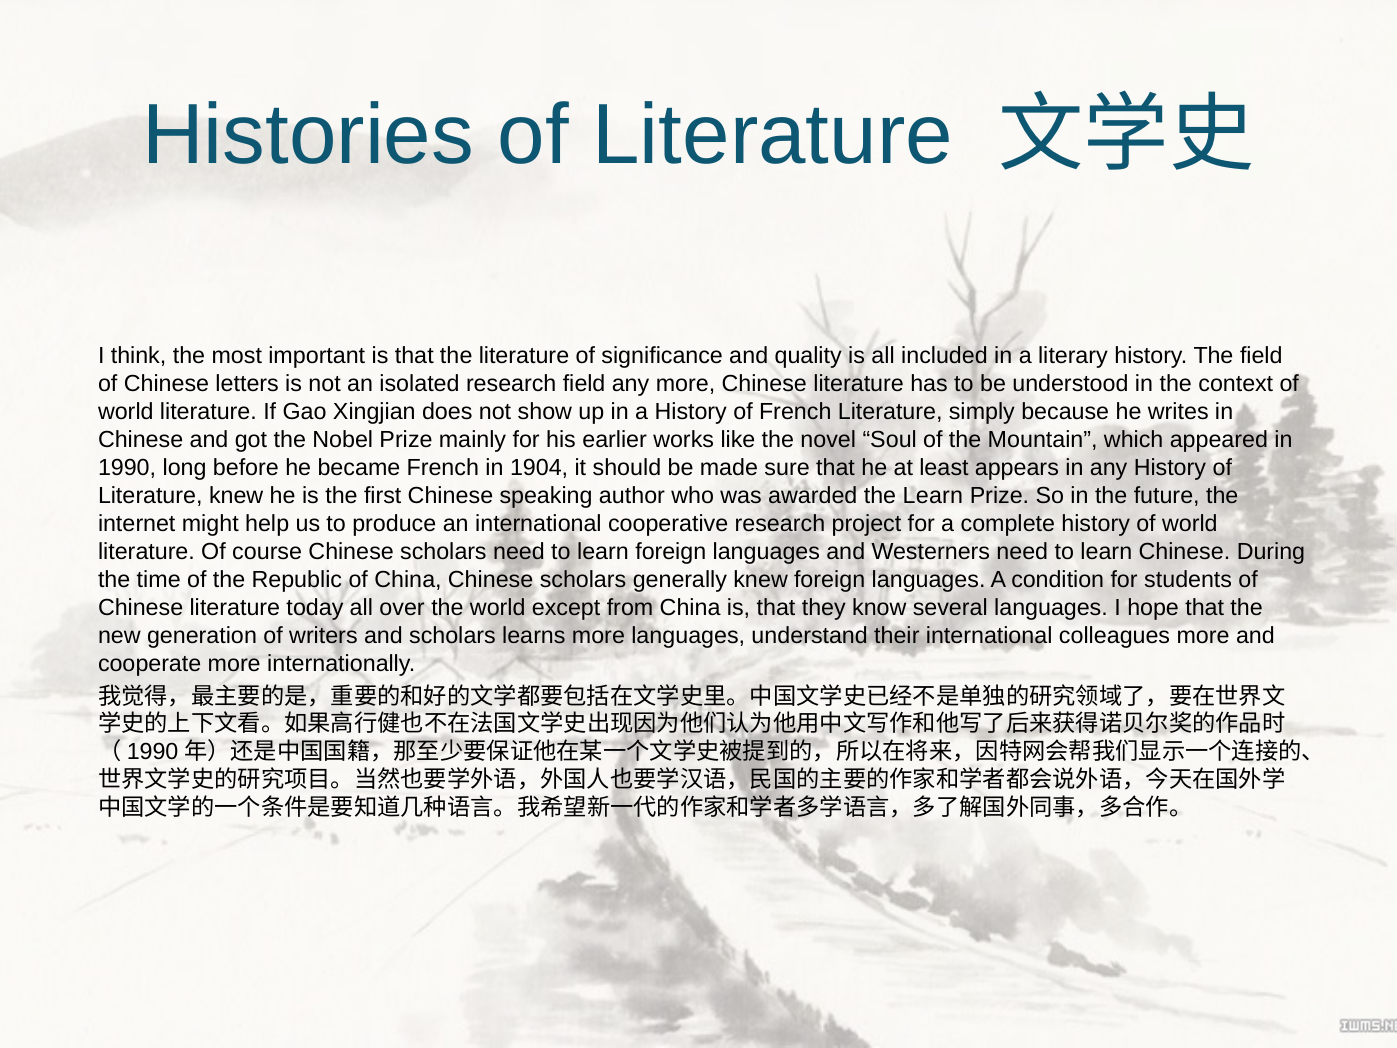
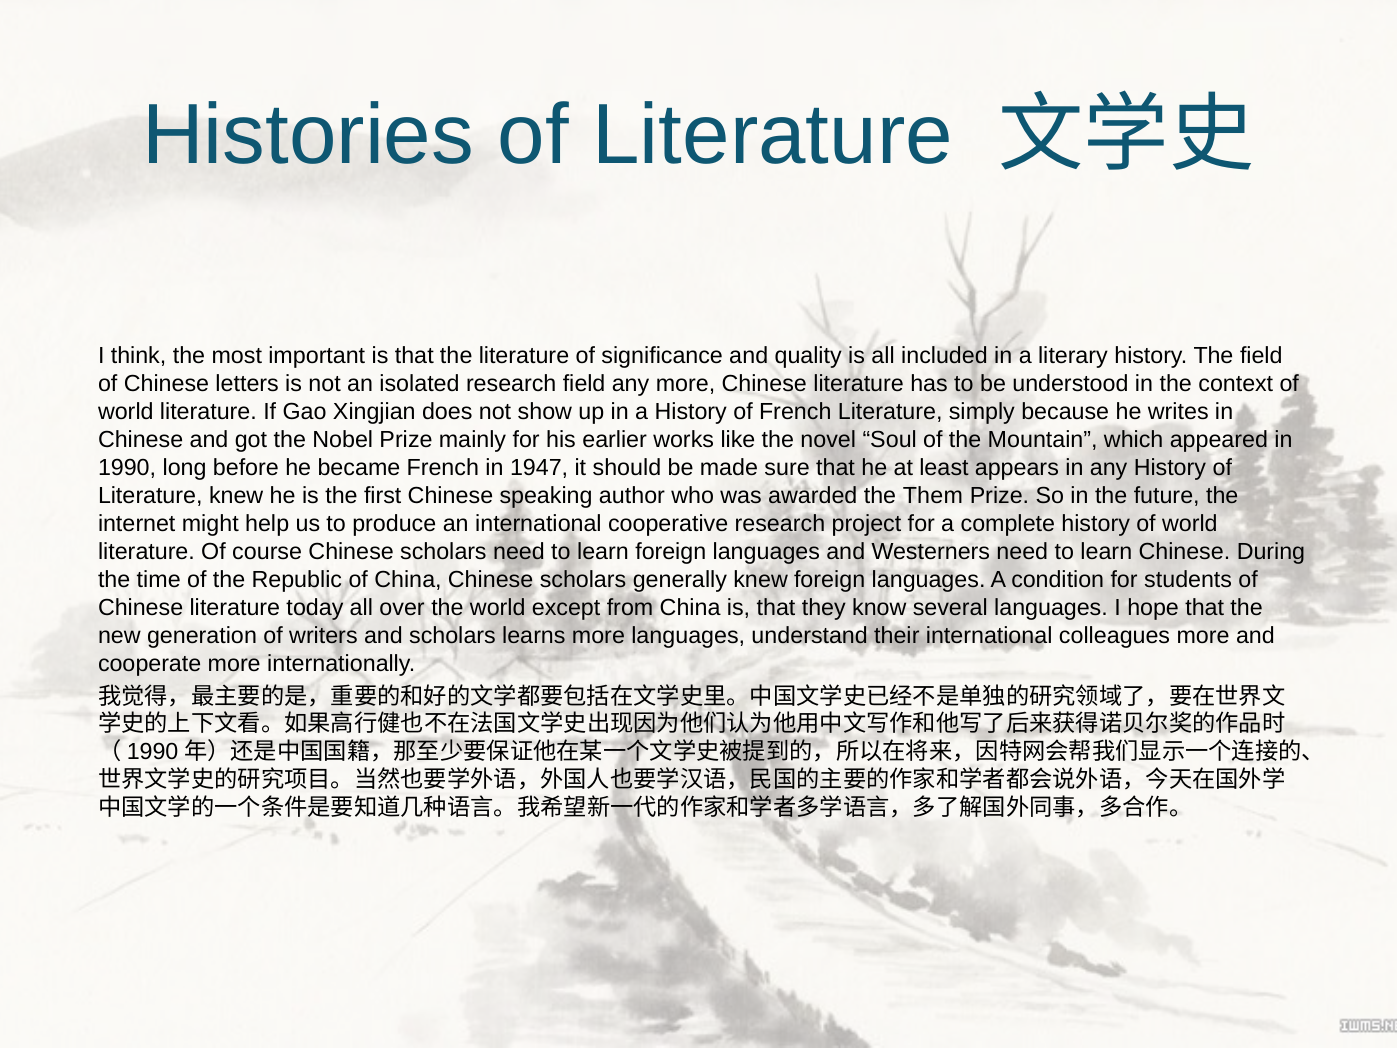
1904: 1904 -> 1947
the Learn: Learn -> Them
